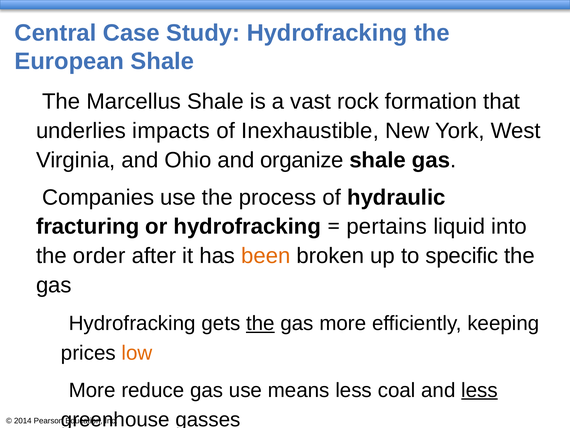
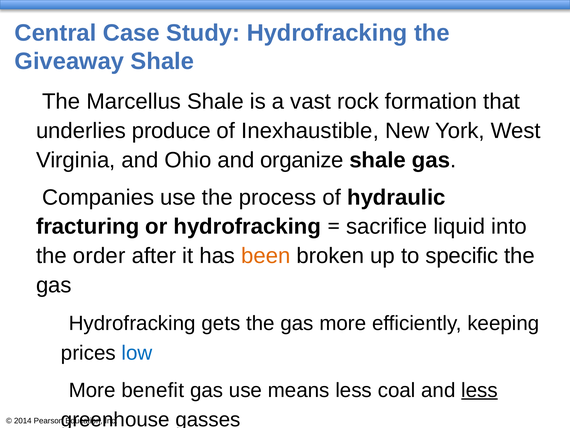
European: European -> Giveaway
impacts: impacts -> produce
pertains: pertains -> sacrifice
the at (260, 323) underline: present -> none
low colour: orange -> blue
reduce: reduce -> benefit
